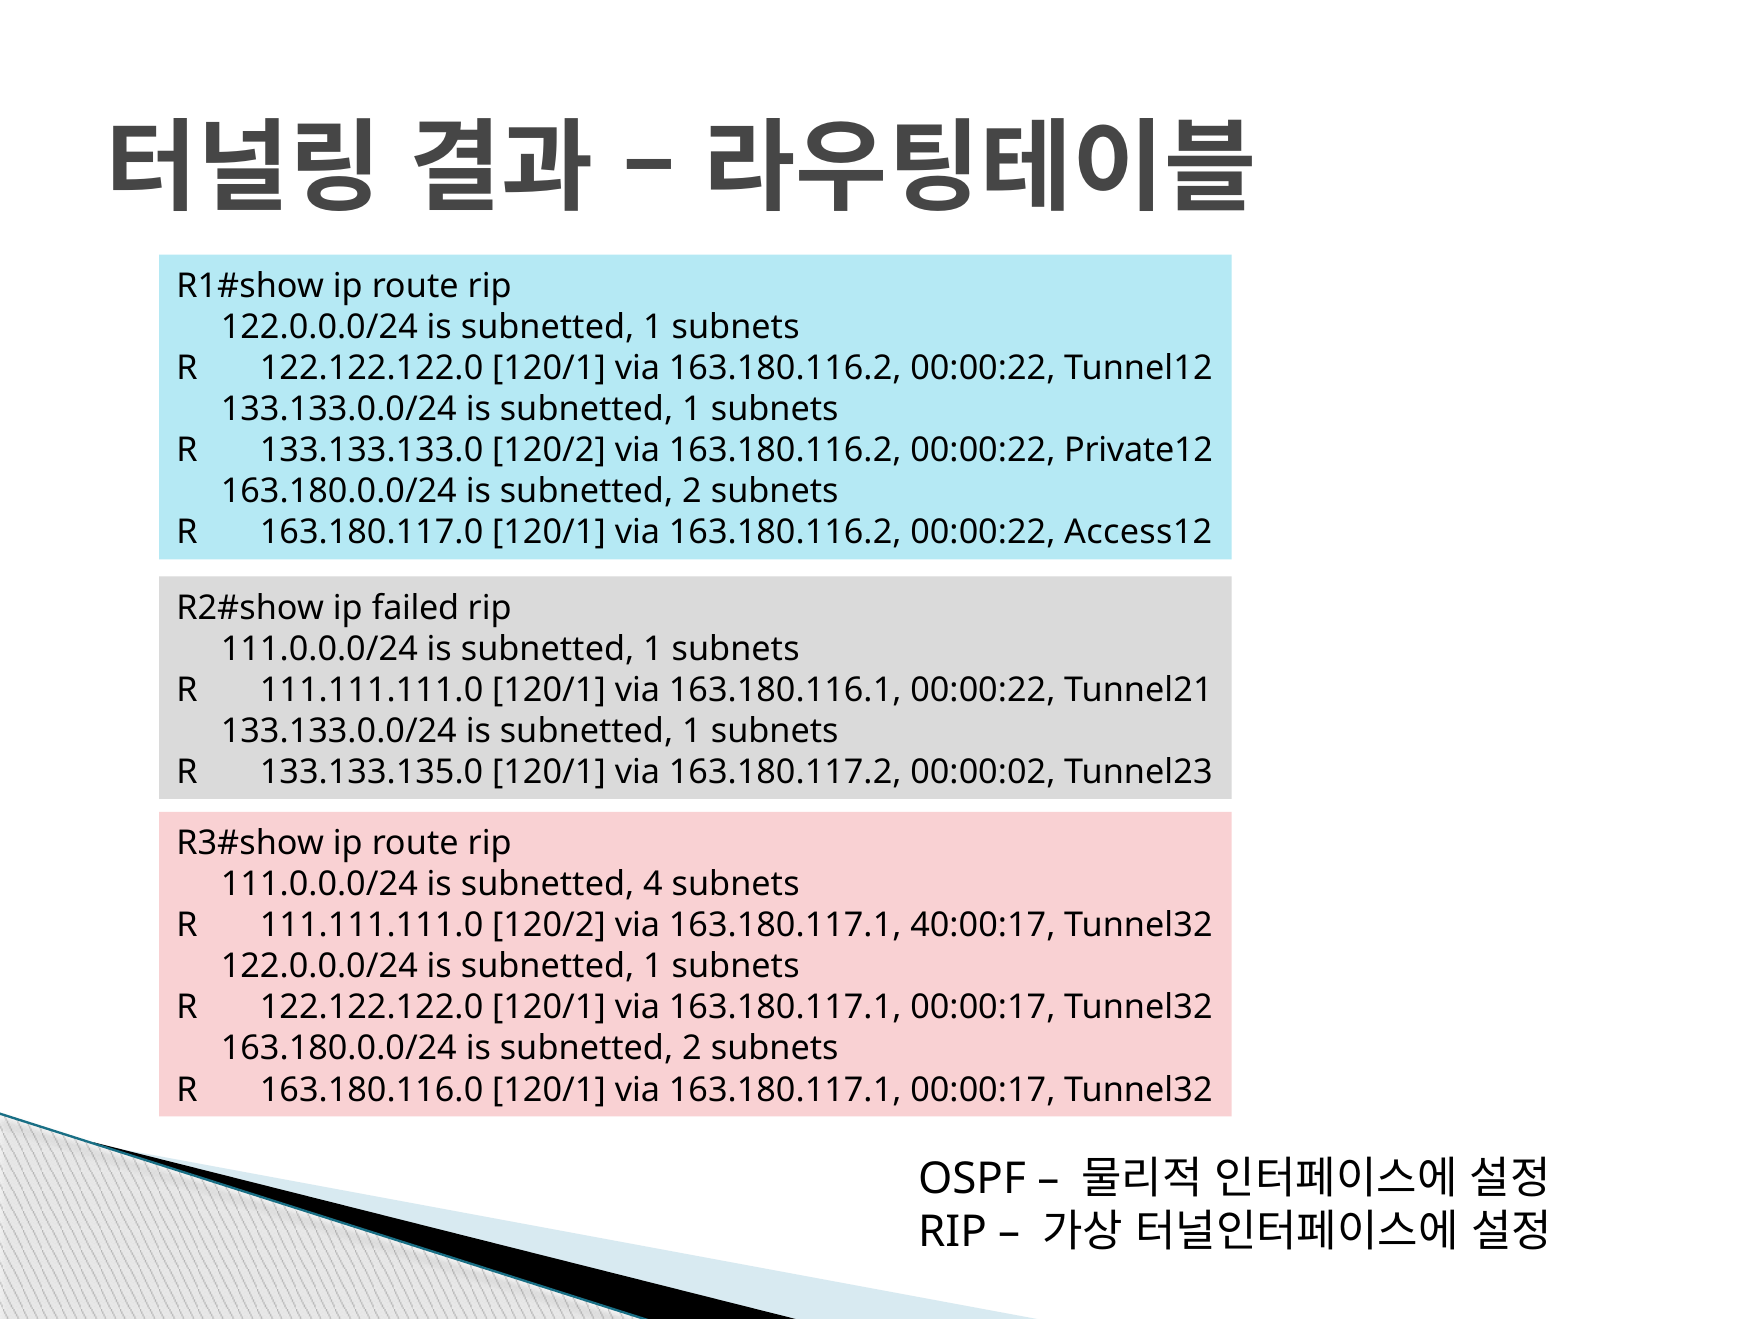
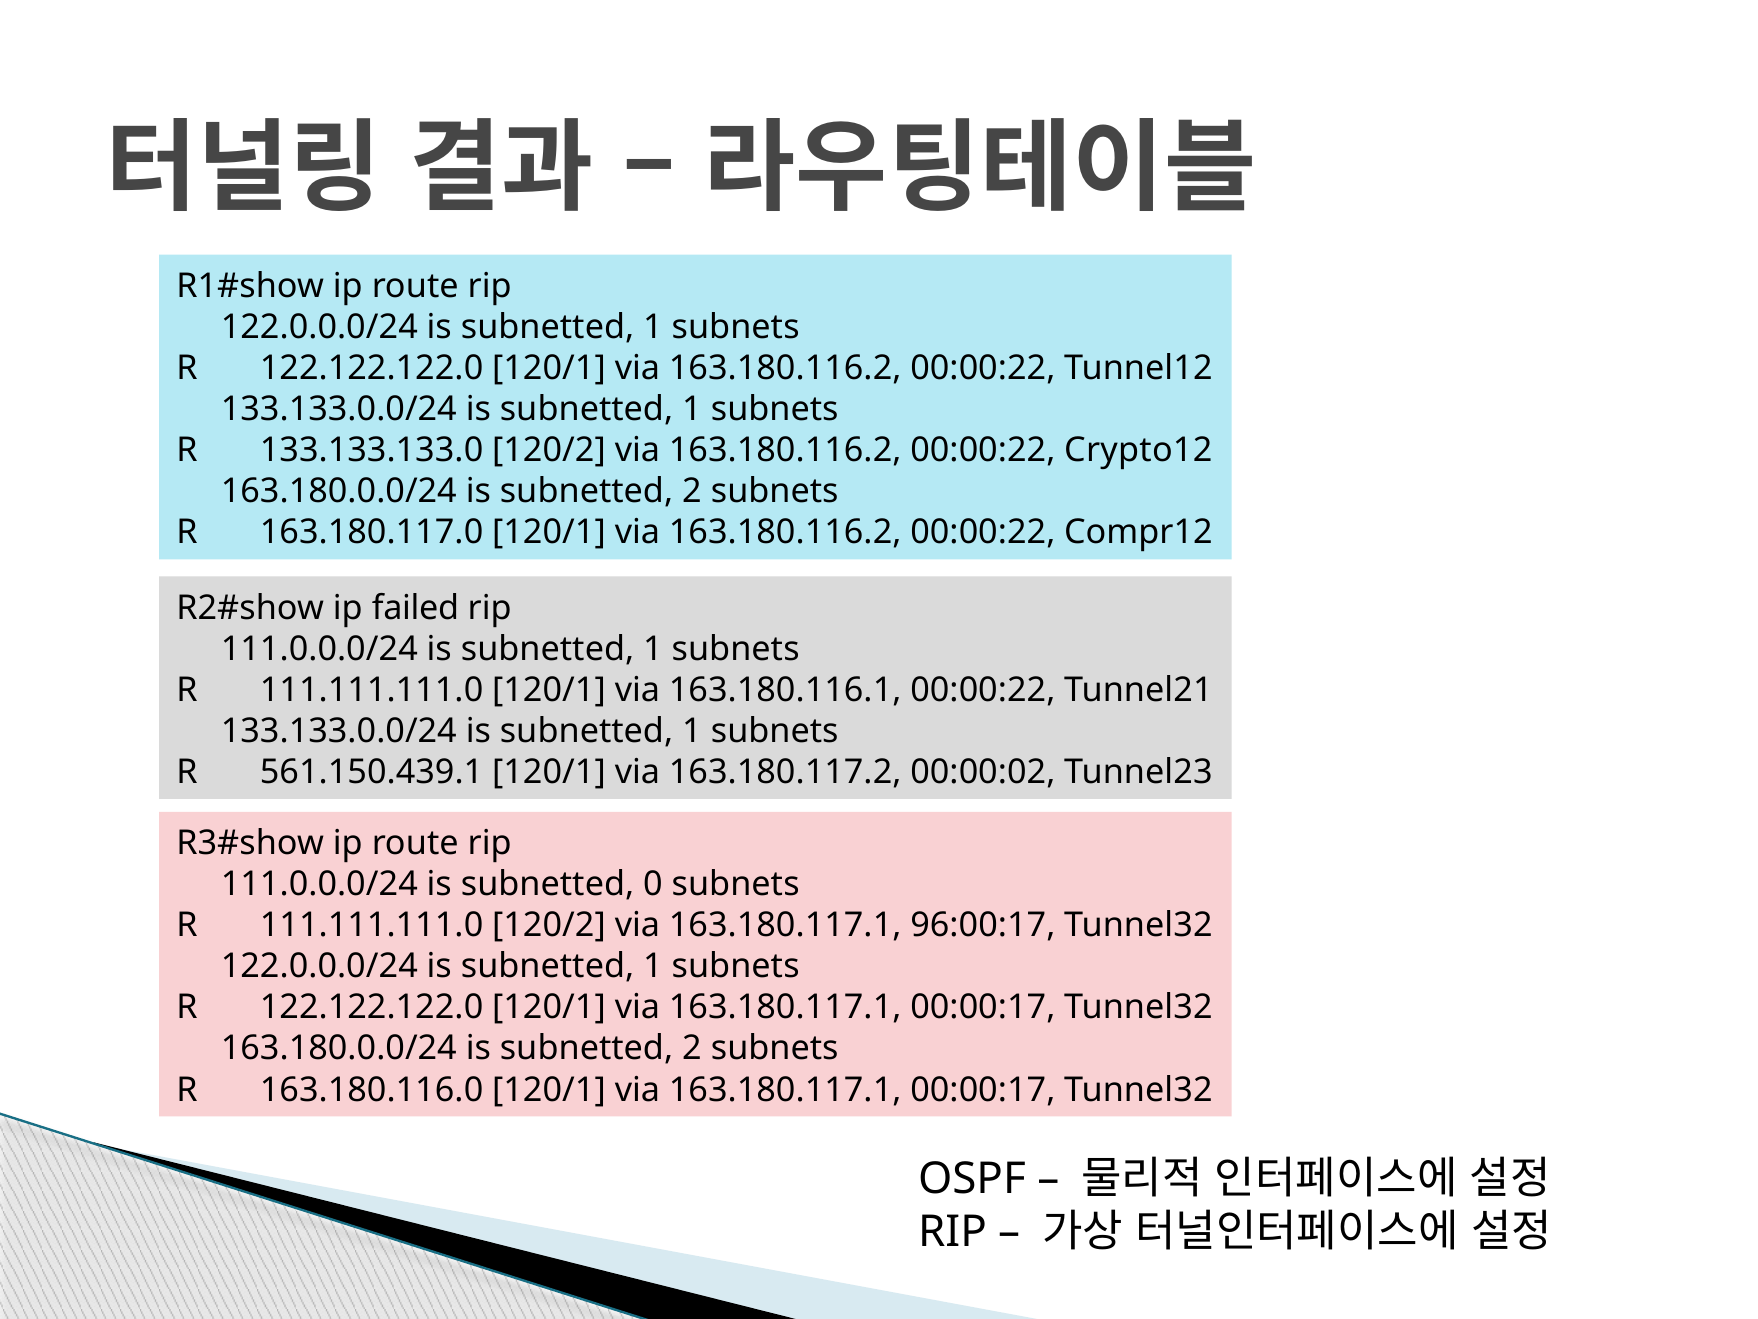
Private12: Private12 -> Crypto12
Access12: Access12 -> Compr12
133.133.135.0: 133.133.135.0 -> 561.150.439.1
4: 4 -> 0
40:00:17: 40:00:17 -> 96:00:17
